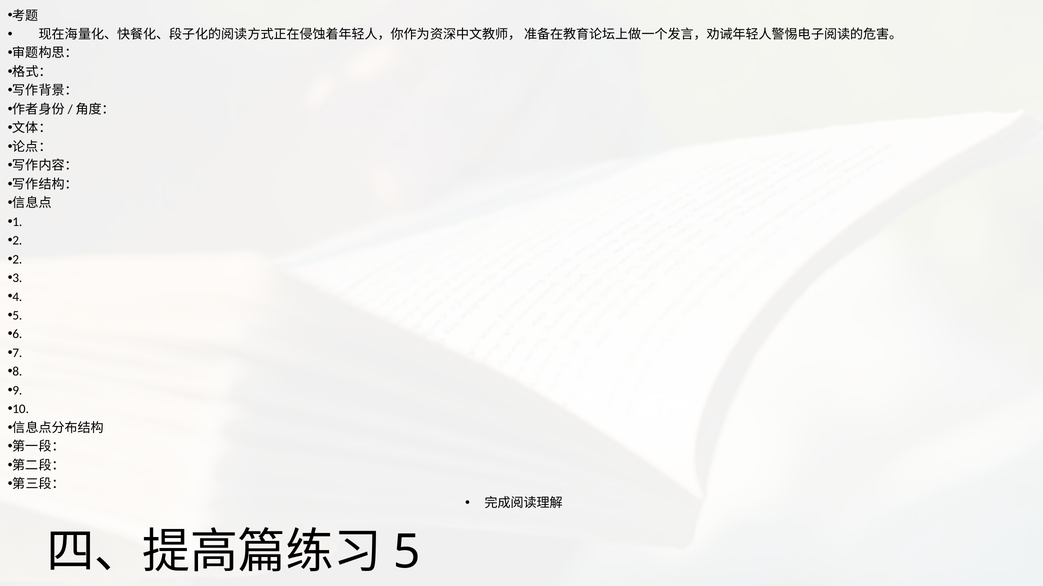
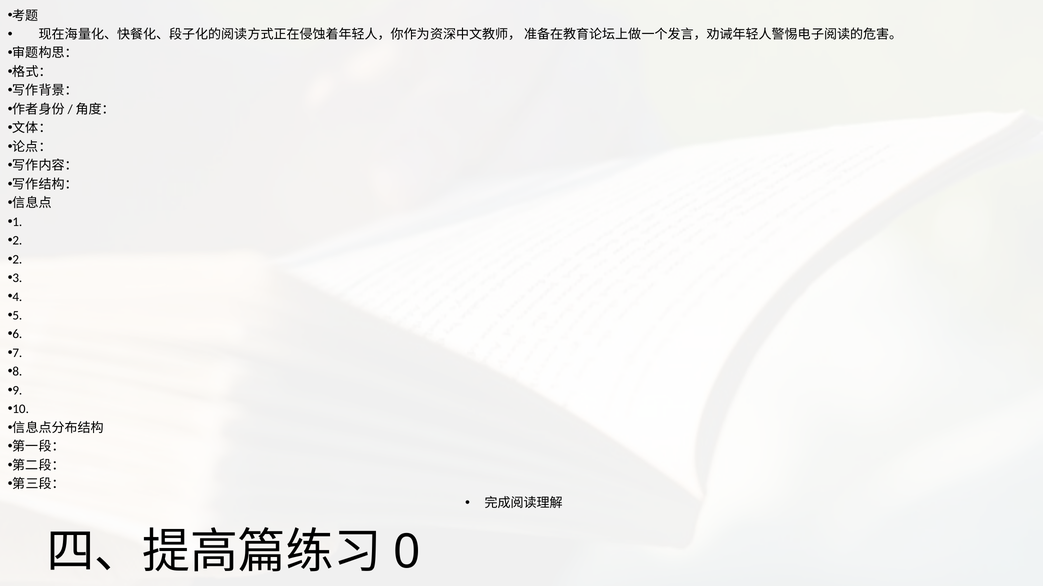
5: 5 -> 0
